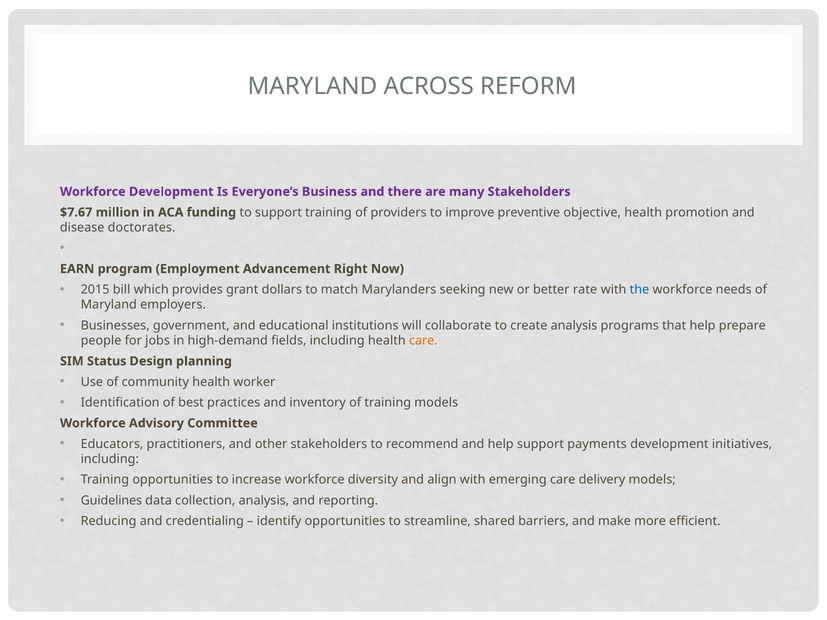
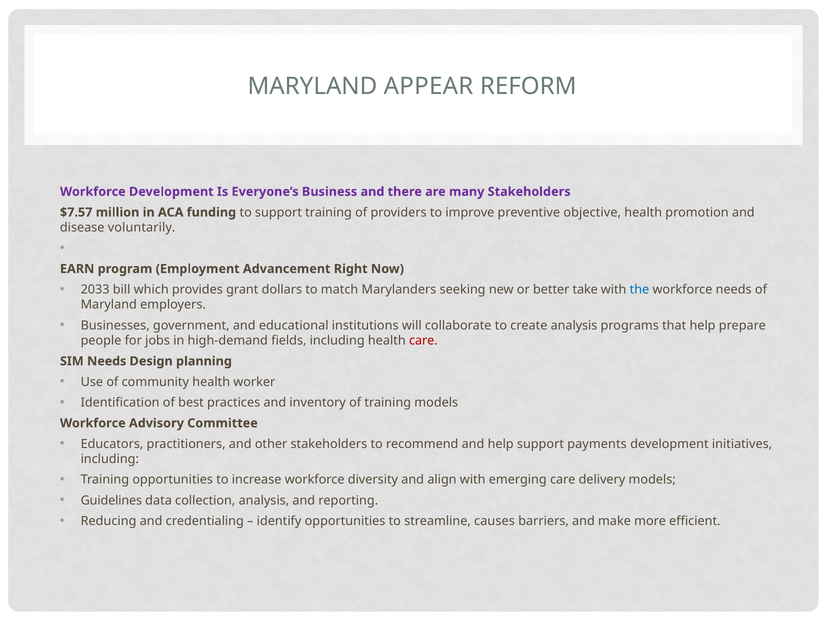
ACROSS: ACROSS -> APPEAR
$7.67: $7.67 -> $7.57
doctorates: doctorates -> voluntarily
2015: 2015 -> 2033
rate: rate -> take
care at (423, 341) colour: orange -> red
SIM Status: Status -> Needs
shared: shared -> causes
